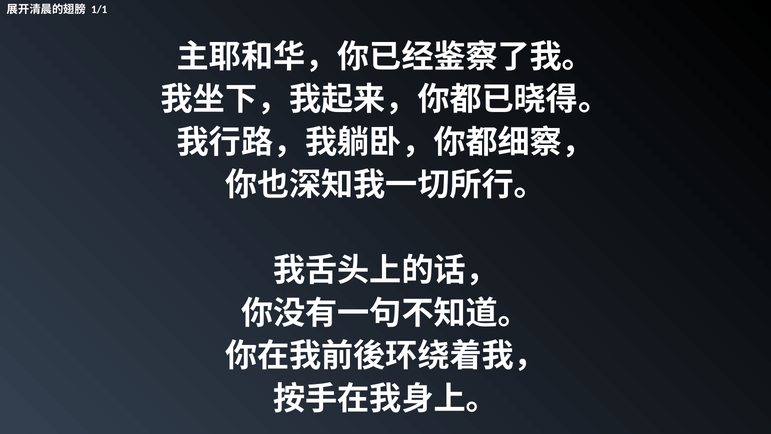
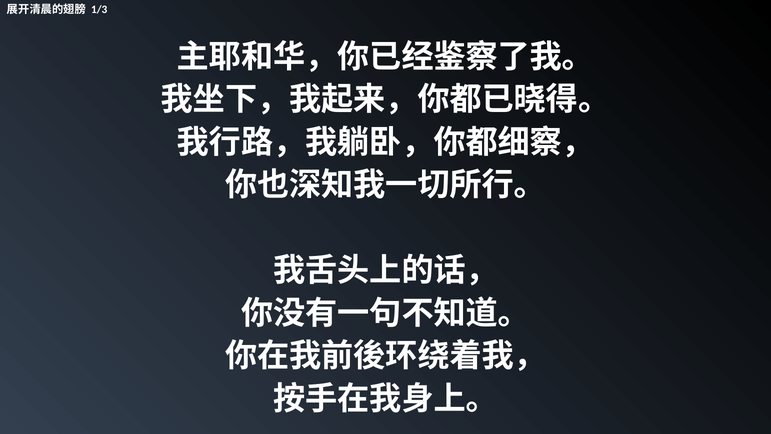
1/1: 1/1 -> 1/3
